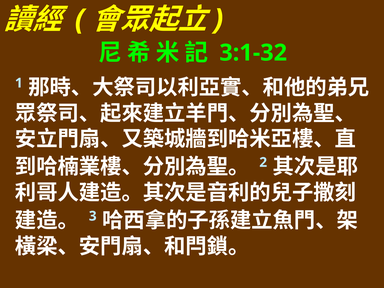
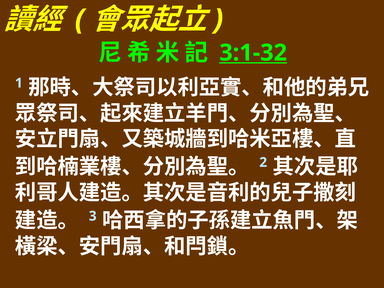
3:1-32 underline: none -> present
